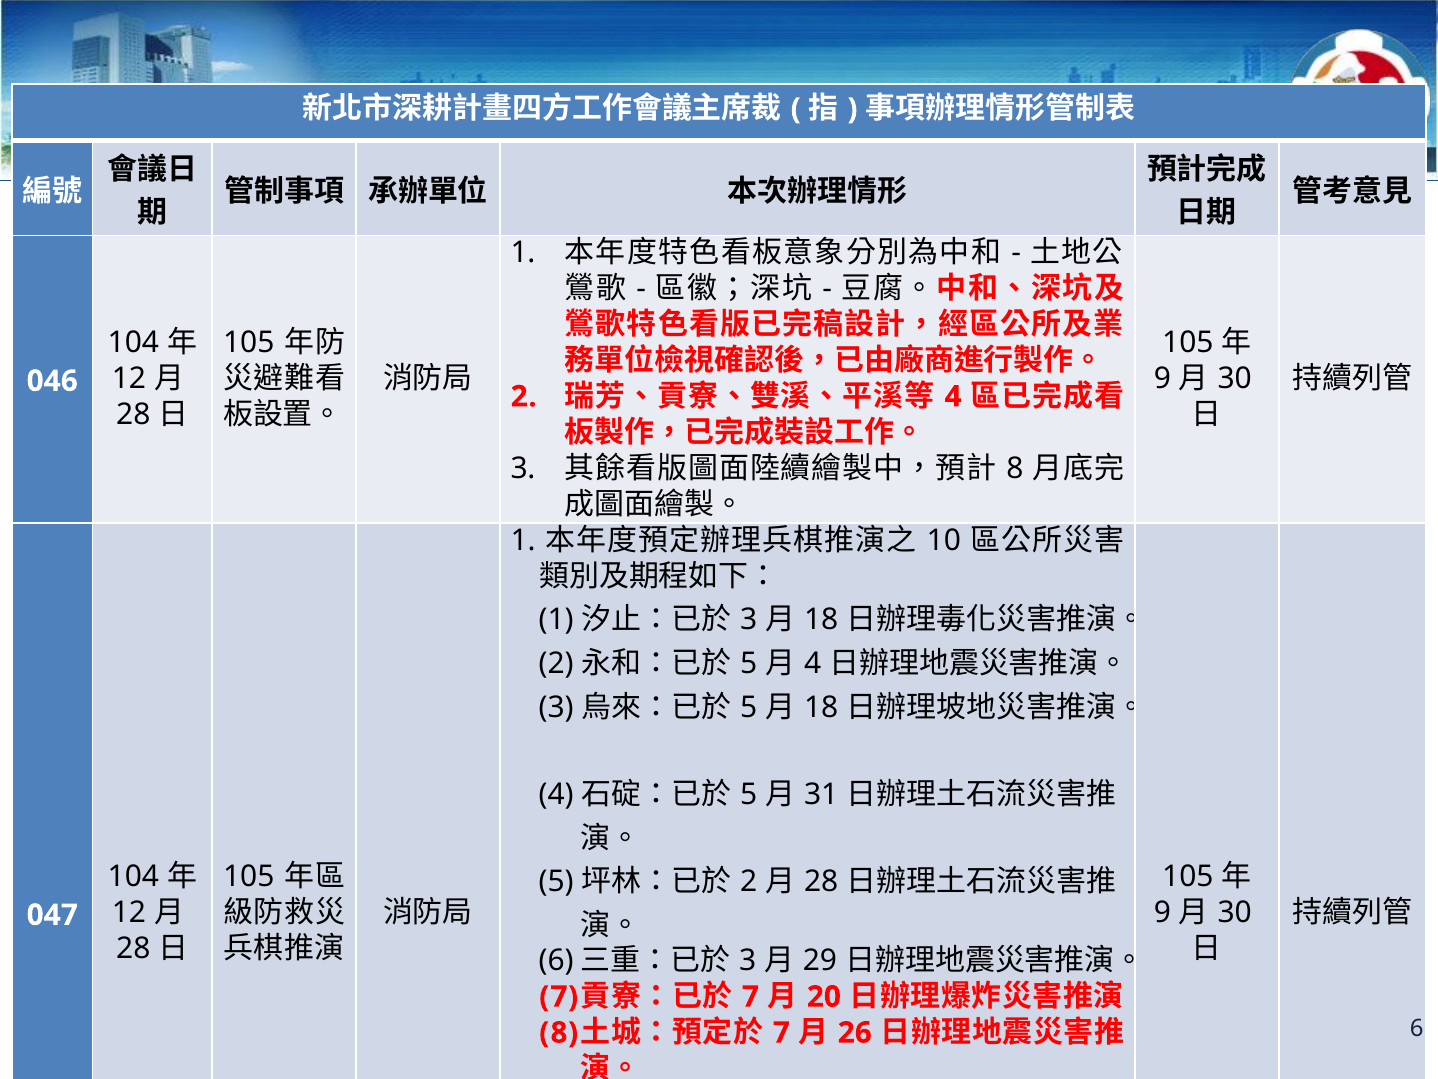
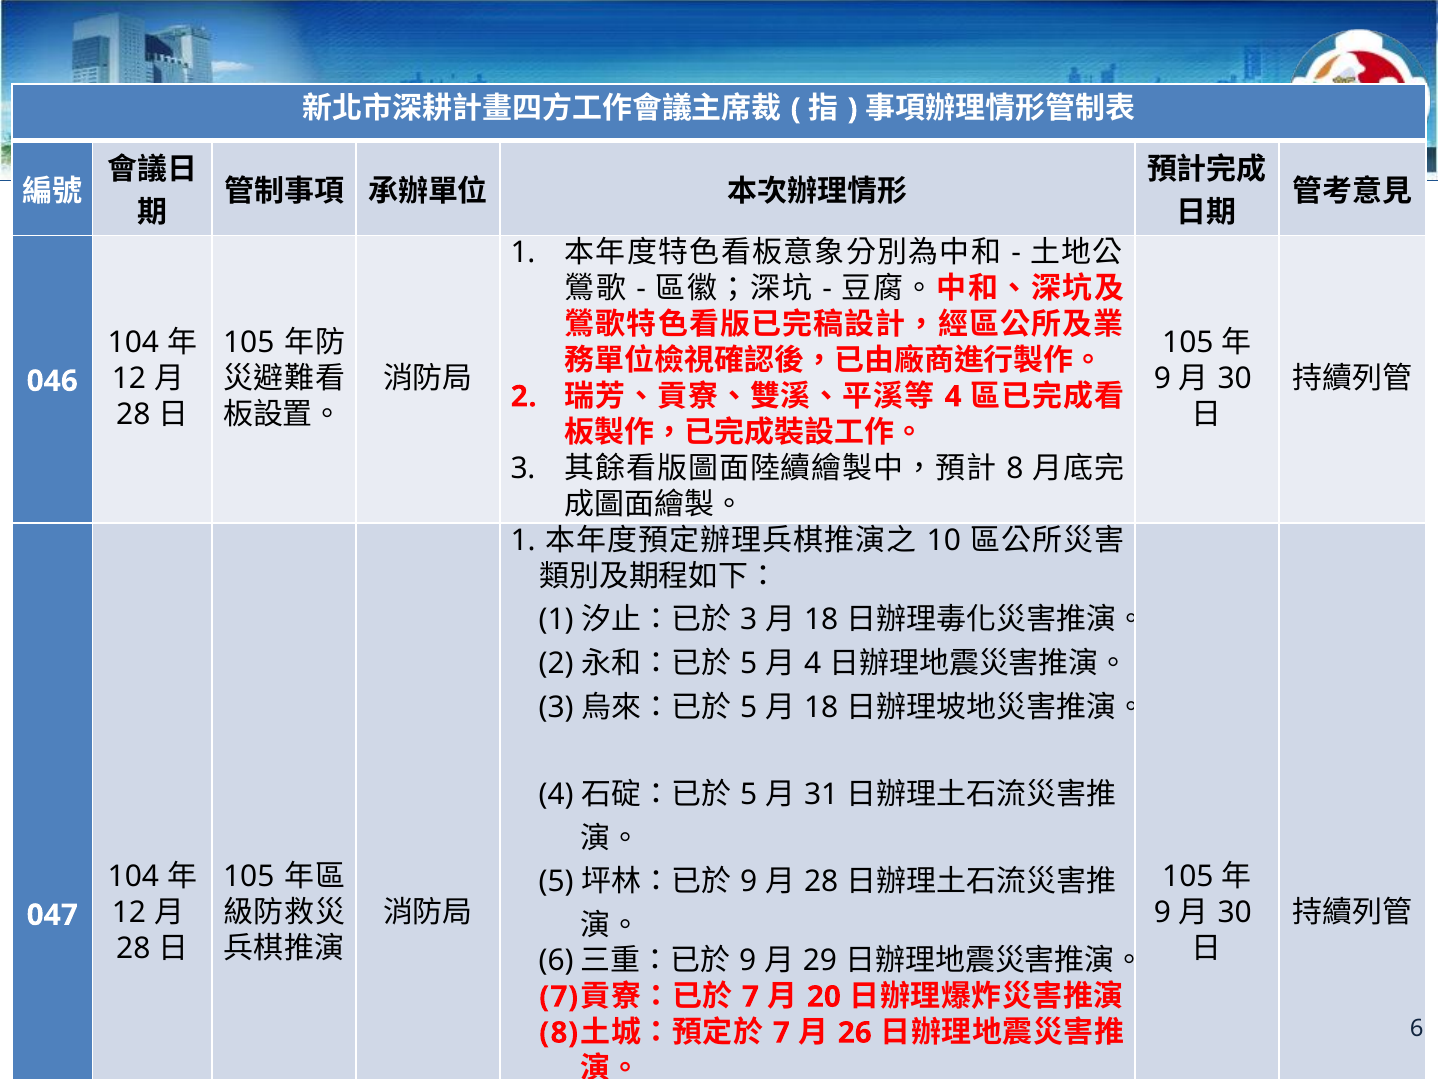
2 at (749, 881): 2 -> 9
3 at (748, 960): 3 -> 9
